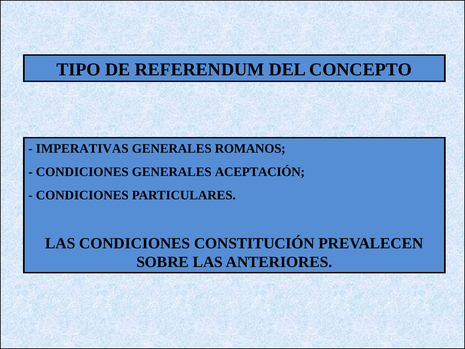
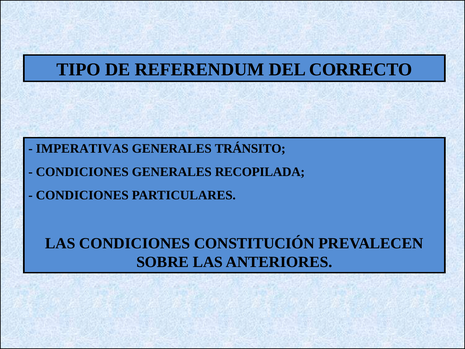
CONCEPTO: CONCEPTO -> CORRECTO
ROMANOS: ROMANOS -> TRÁNSITO
ACEPTACIÓN: ACEPTACIÓN -> RECOPILADA
